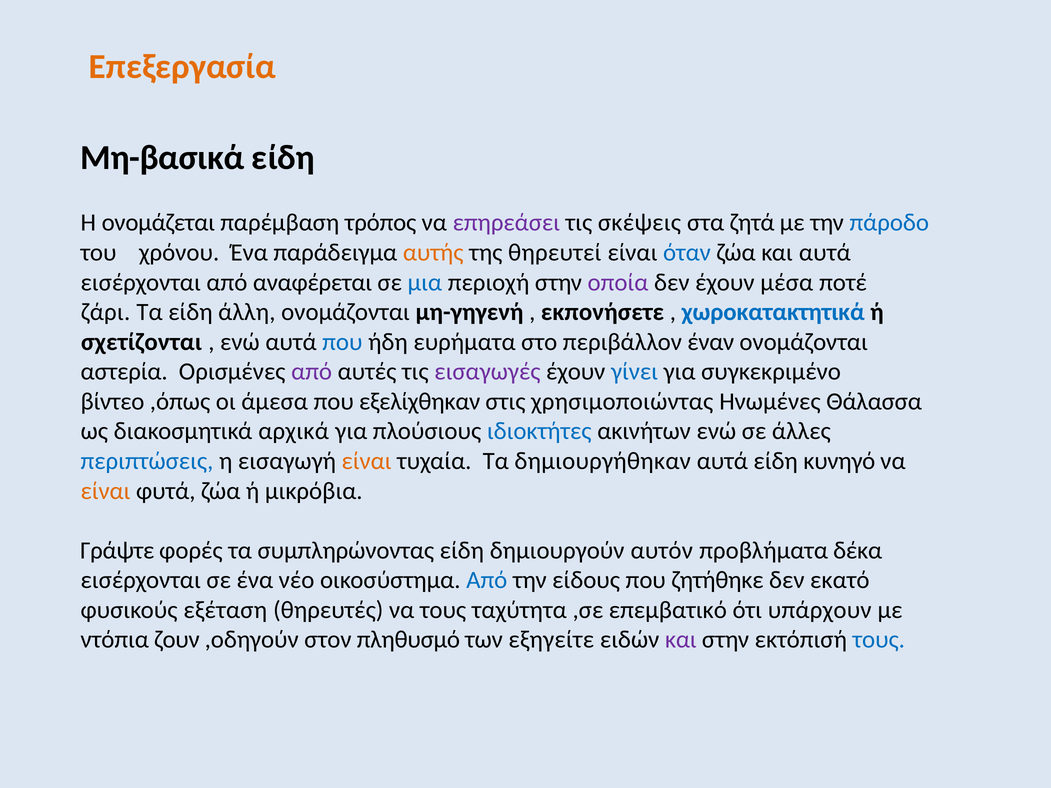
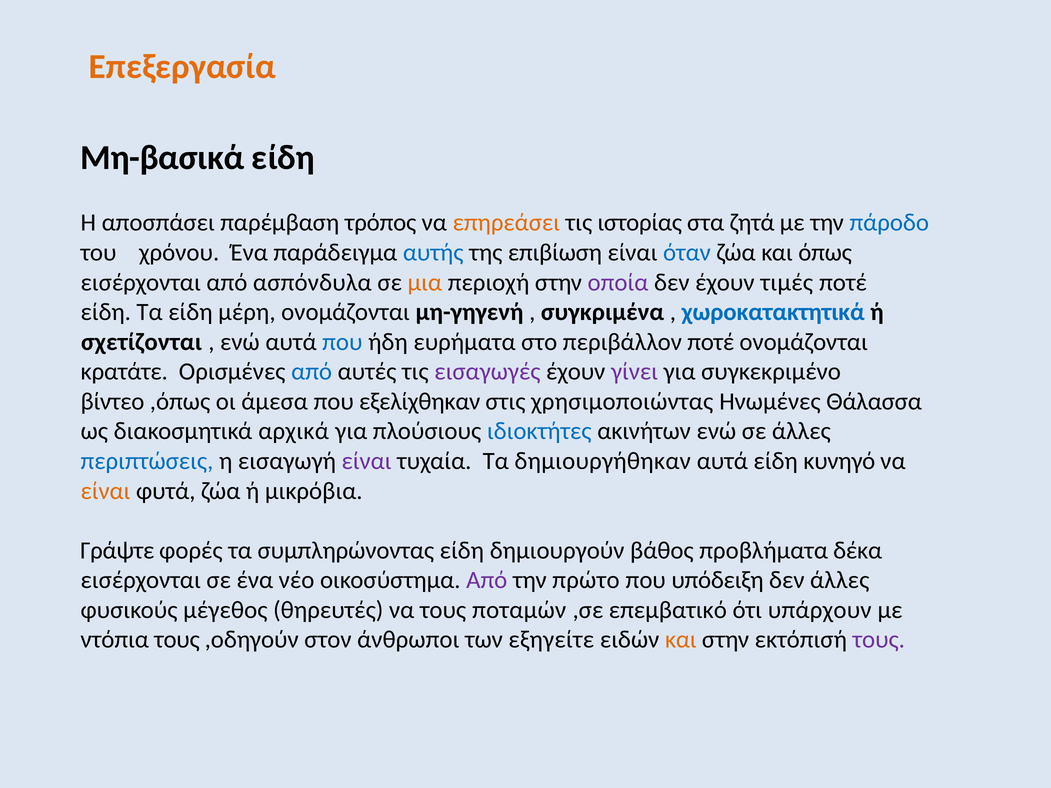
ονομάζεται: ονομάζεται -> αποσπάσει
επηρεάσει colour: purple -> orange
σκέψεις: σκέψεις -> ιστορίας
αυτής colour: orange -> blue
θηρευτεί: θηρευτεί -> επιβίωση
και αυτά: αυτά -> όπως
αναφέρεται: αναφέρεται -> ασπόνδυλα
μια colour: blue -> orange
μέσα: μέσα -> τιμές
ζάρι at (106, 312): ζάρι -> είδη
άλλη: άλλη -> μέρη
εκπονήσετε: εκπονήσετε -> συγκριμένα
περιβάλλον έναν: έναν -> ποτέ
αστερία: αστερία -> κρατάτε
από at (312, 372) colour: purple -> blue
γίνει colour: blue -> purple
είναι at (367, 461) colour: orange -> purple
αυτόν: αυτόν -> βάθος
Από at (487, 580) colour: blue -> purple
είδους: είδους -> πρώτο
ζητήθηκε: ζητήθηκε -> υπόδειξη
δεν εκατό: εκατό -> άλλες
εξέταση: εξέταση -> μέγεθος
ταχύτητα: ταχύτητα -> ποταμών
ντόπια ζουν: ζουν -> τους
πληθυσμό: πληθυσμό -> άνθρωποι
και at (681, 640) colour: purple -> orange
τους at (879, 640) colour: blue -> purple
